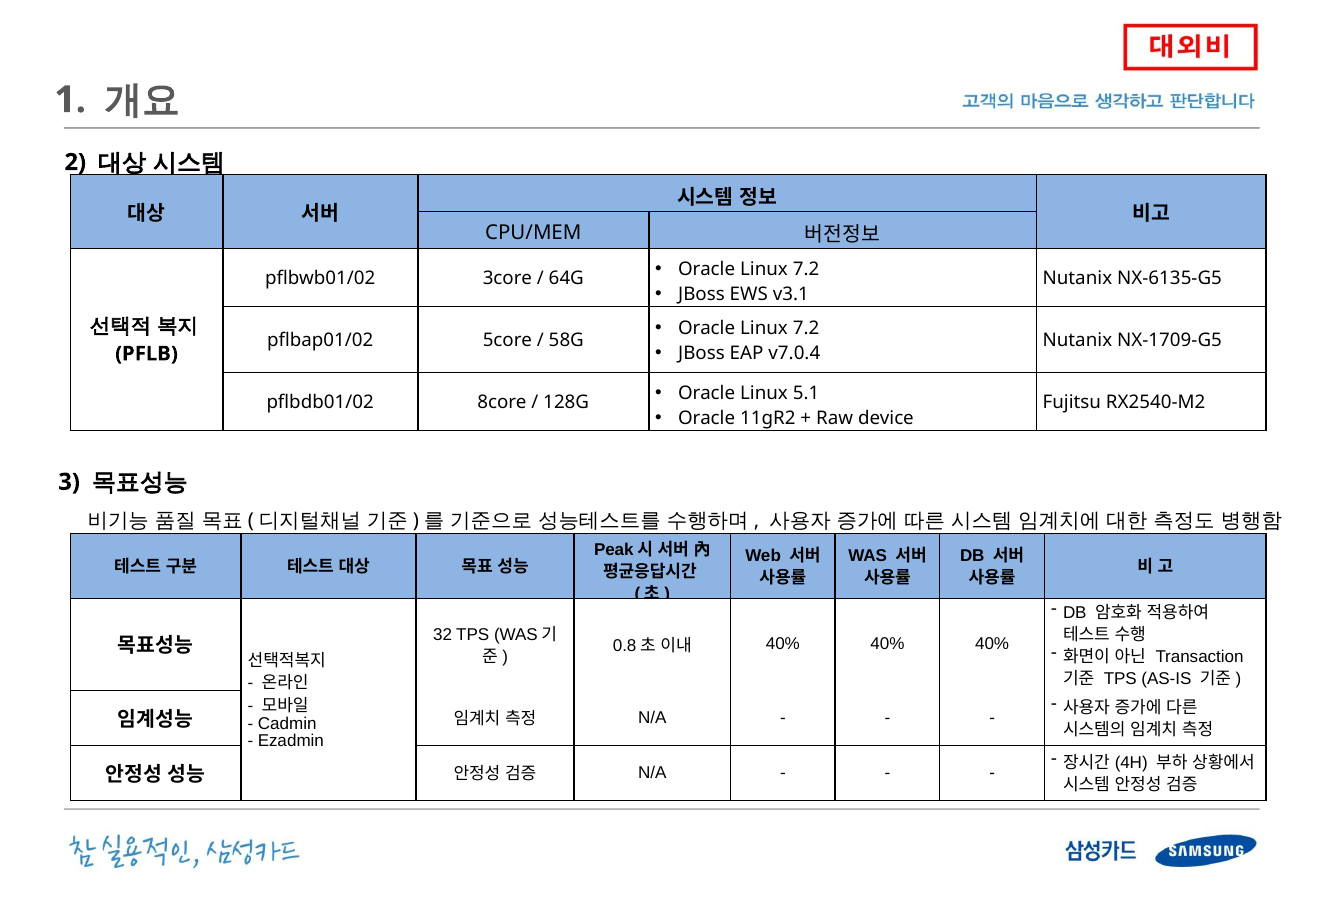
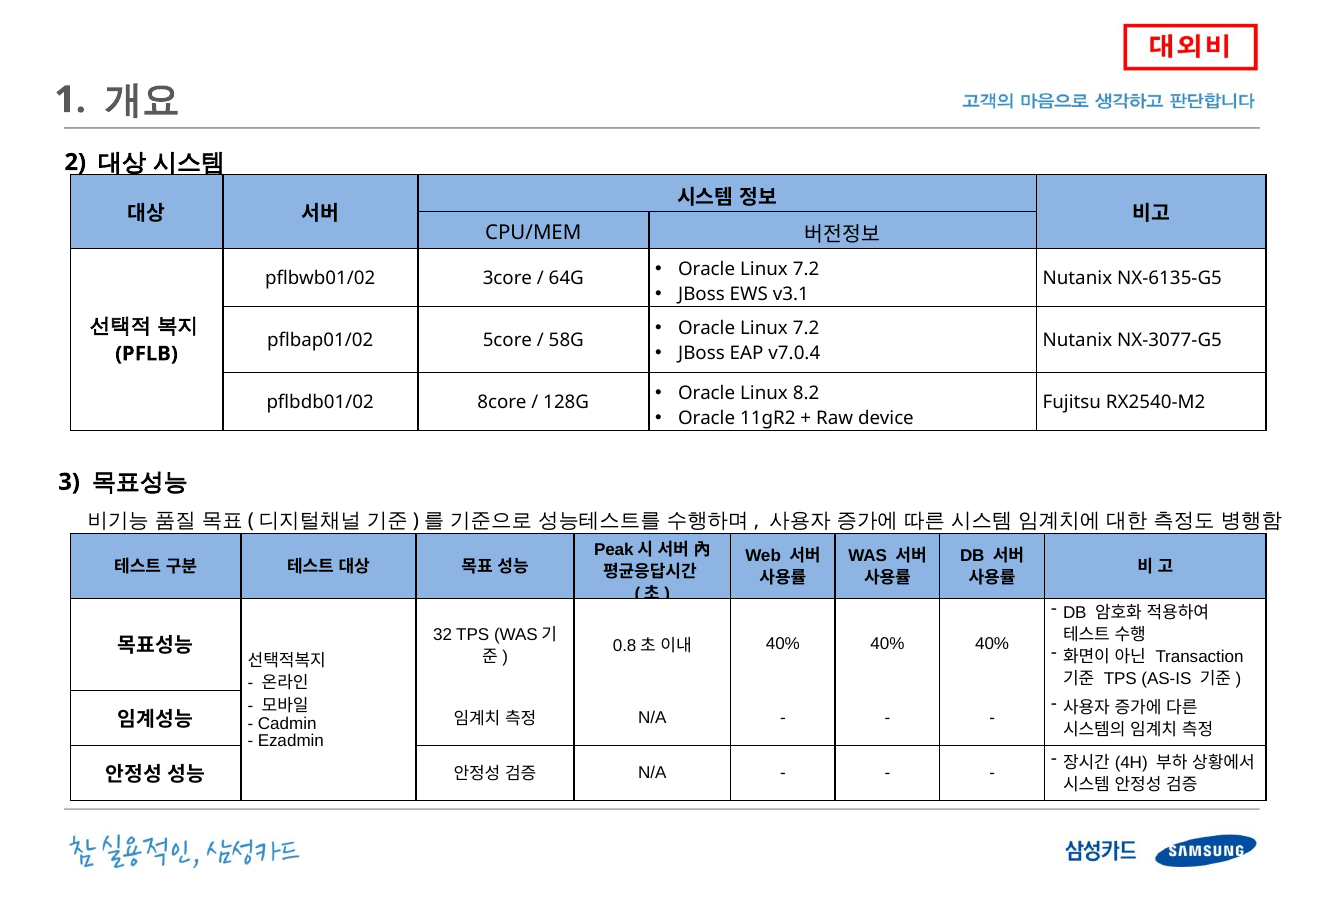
NX-1709-G5: NX-1709-G5 -> NX-3077-G5
5.1: 5.1 -> 8.2
